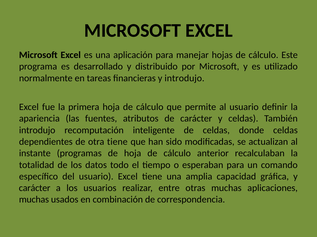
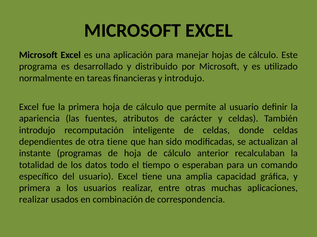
carácter at (35, 189): carácter -> primera
muchas at (34, 200): muchas -> realizar
